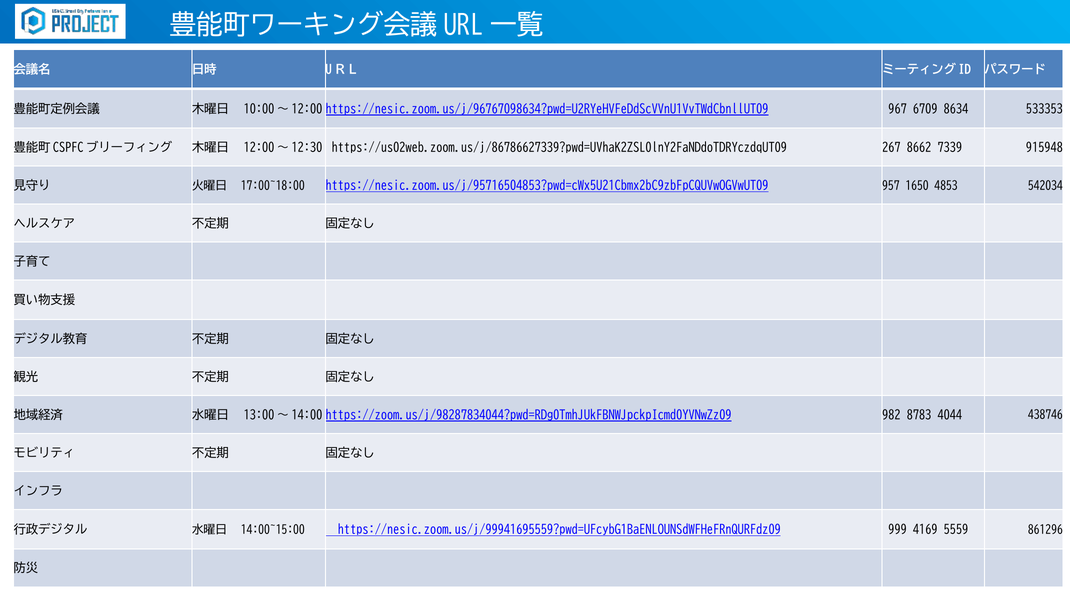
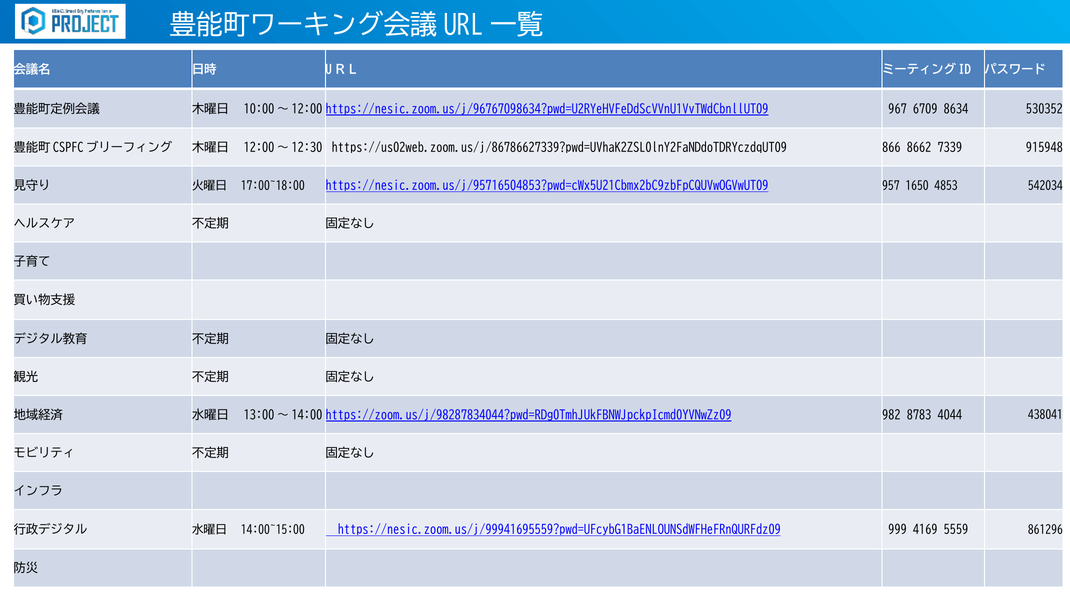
533353: 533353 -> 530352
267: 267 -> 866
438746: 438746 -> 438041
